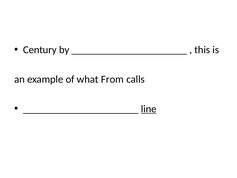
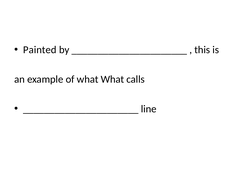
Century: Century -> Painted
what From: From -> What
line underline: present -> none
